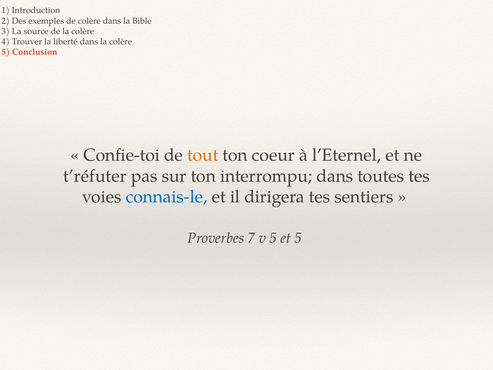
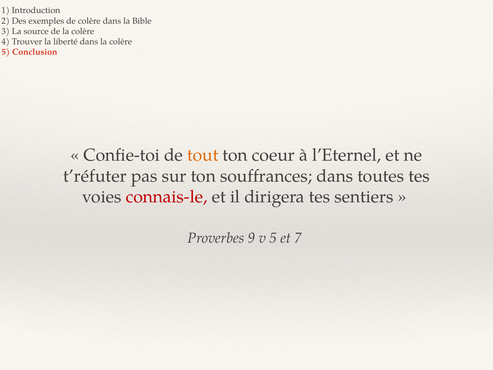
interrompu: interrompu -> souffrances
connais-le colour: blue -> red
7: 7 -> 9
et 5: 5 -> 7
